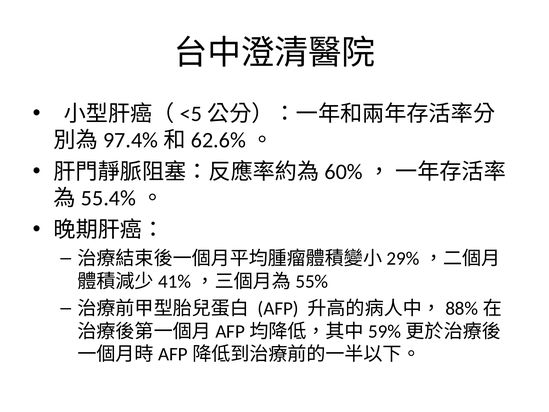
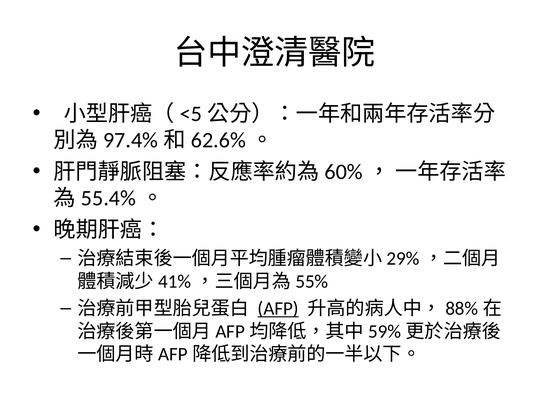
AFP underline: none -> present
